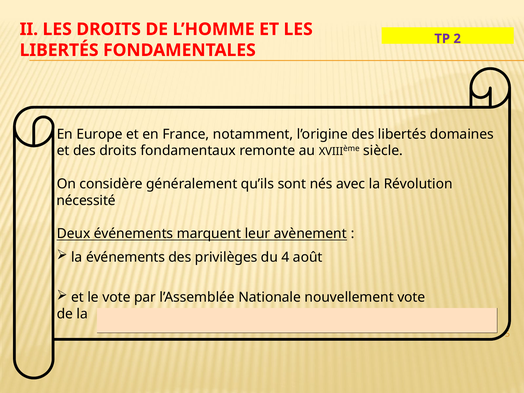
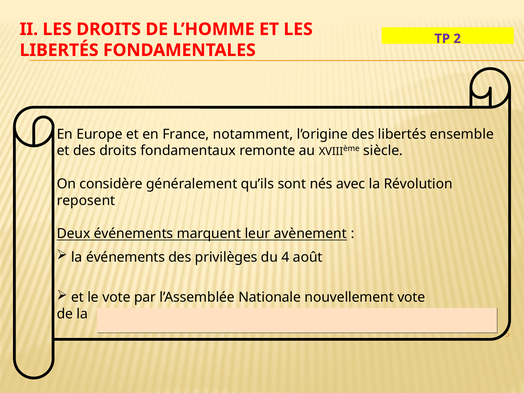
domaines: domaines -> ensemble
nécessité: nécessité -> reposent
